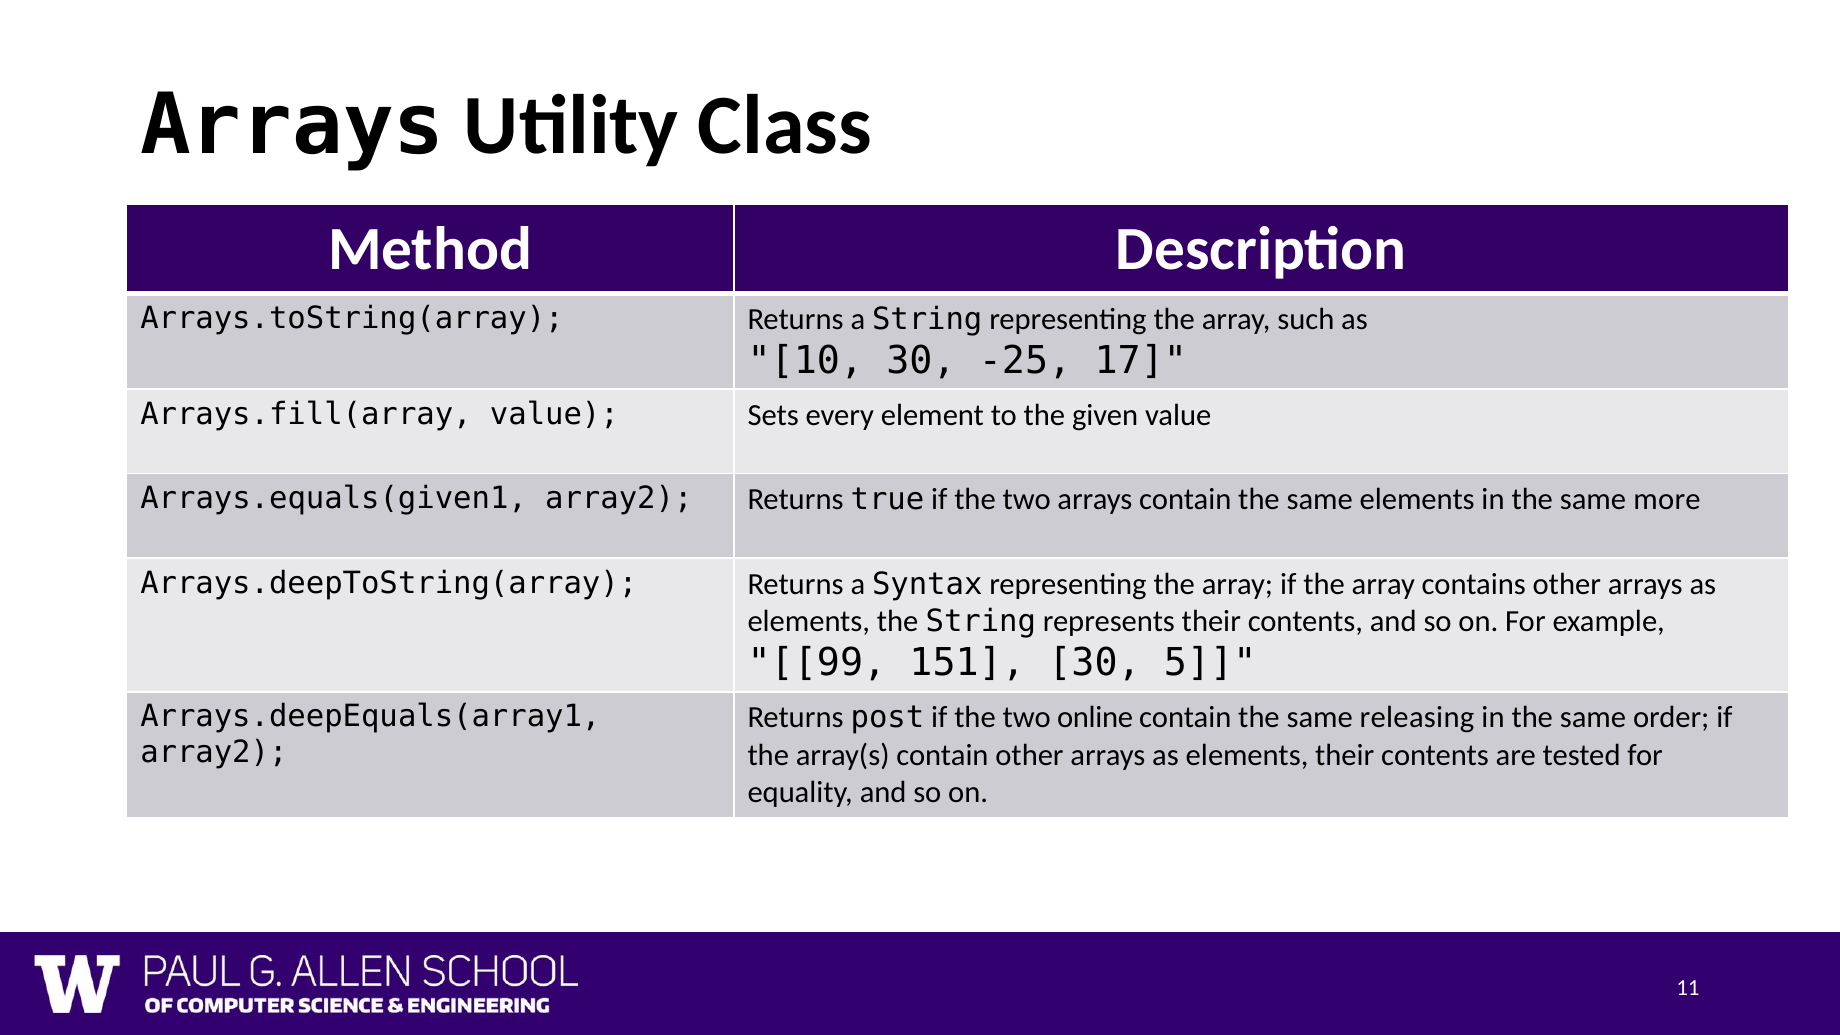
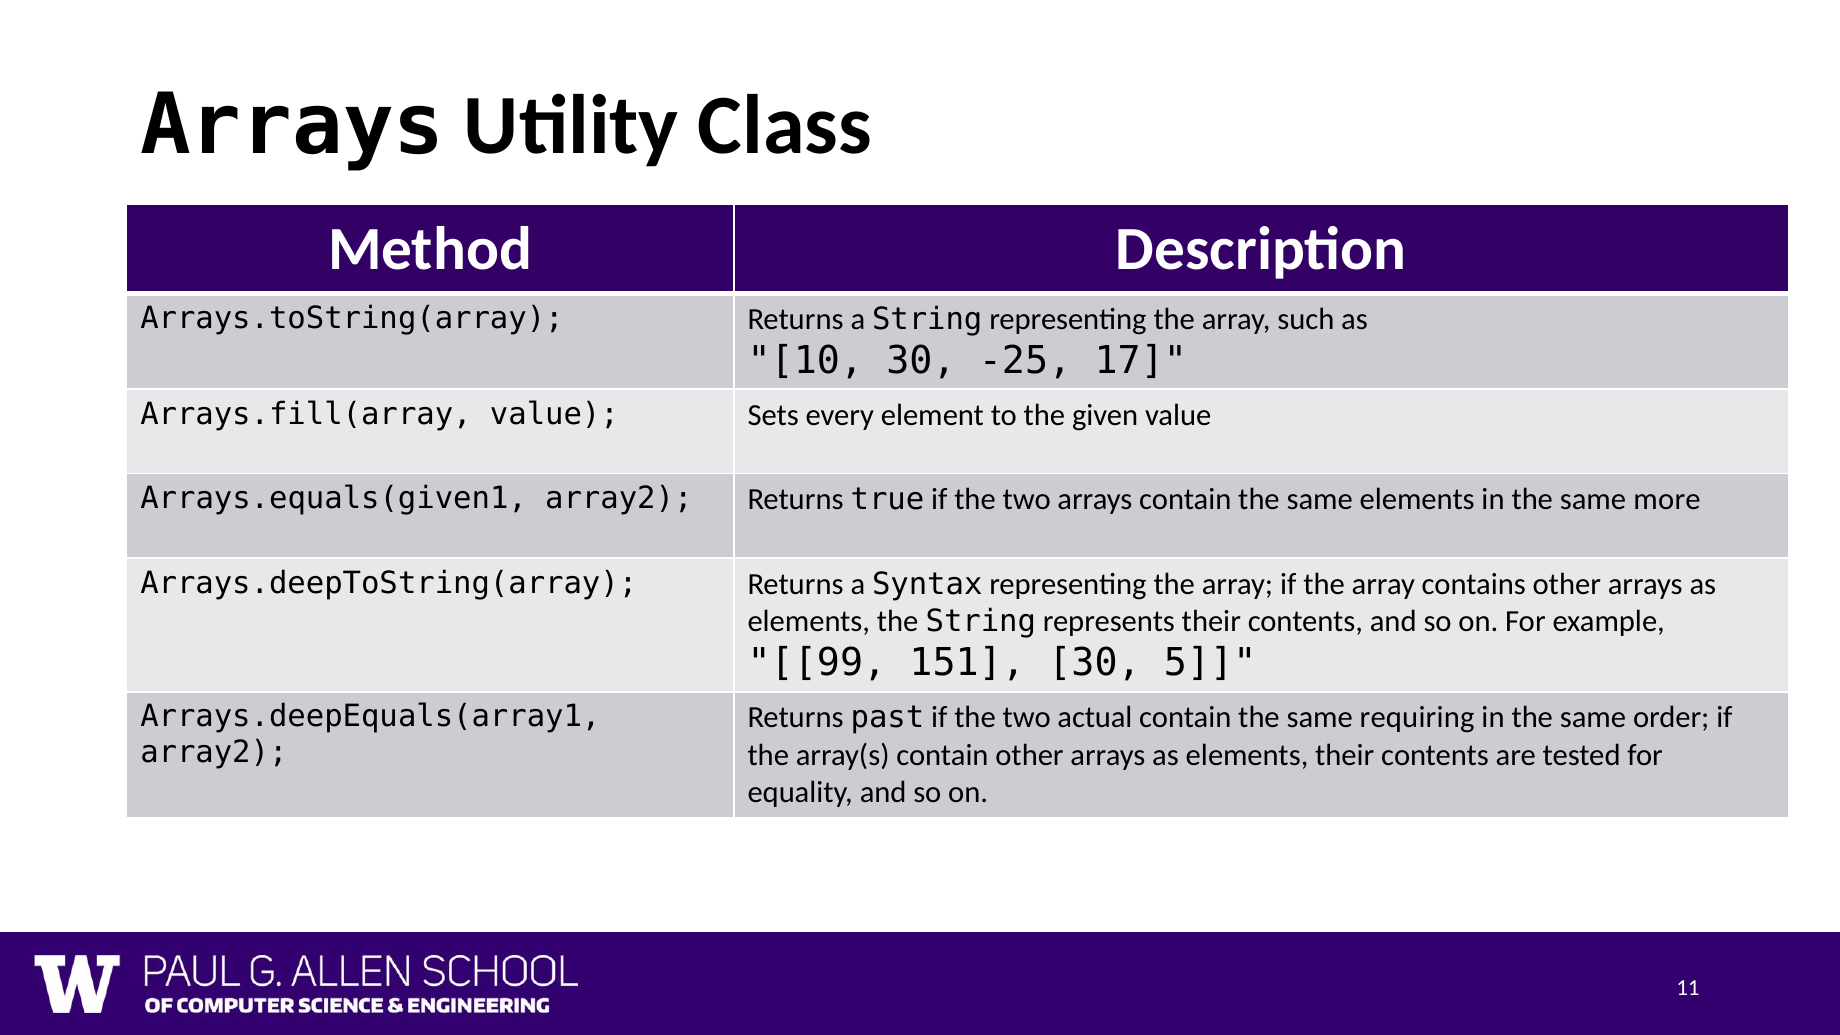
post: post -> past
online: online -> actual
releasing: releasing -> requiring
